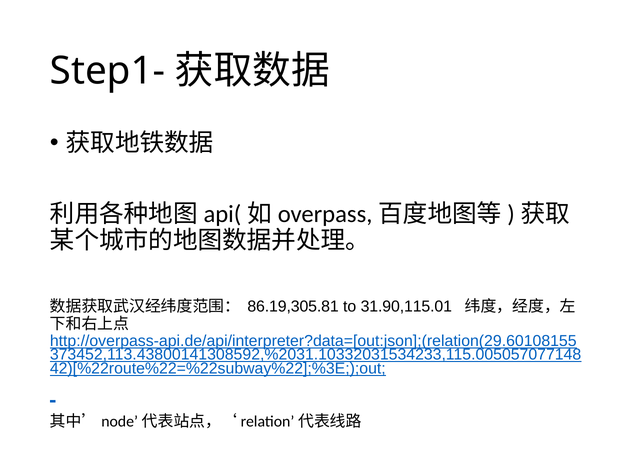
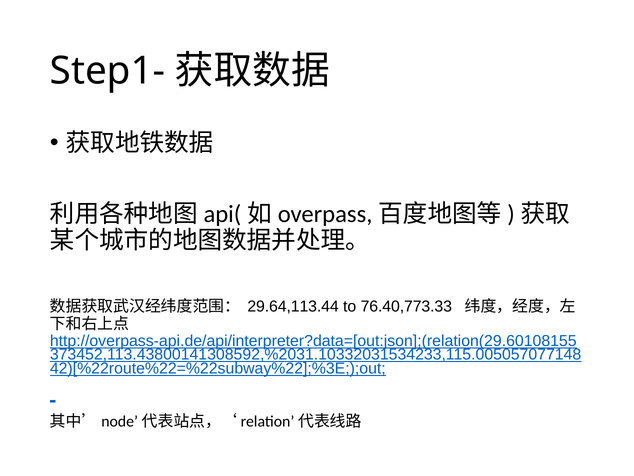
86.19,305.81: 86.19,305.81 -> 29.64,113.44
31.90,115.01: 31.90,115.01 -> 76.40,773.33
